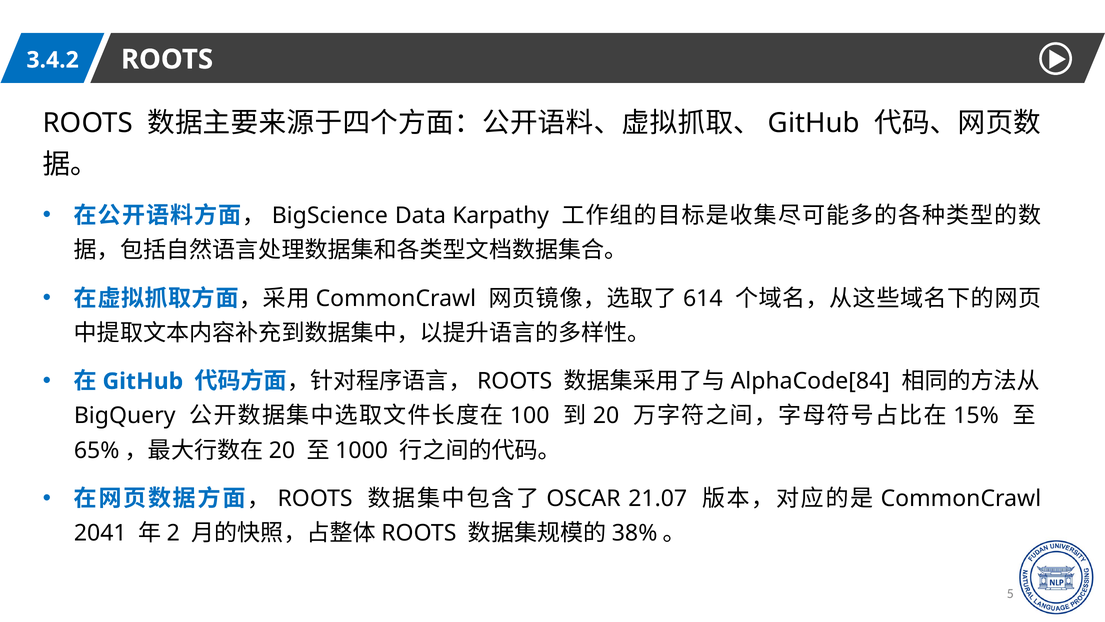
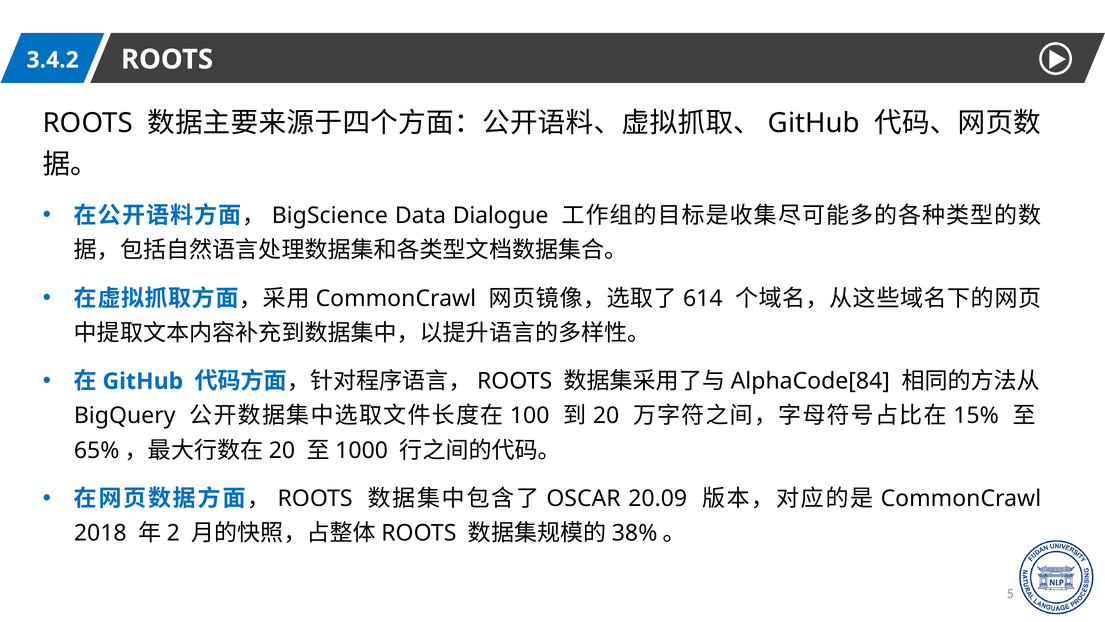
Karpathy: Karpathy -> Dialogue
21.07: 21.07 -> 20.09
2041: 2041 -> 2018
